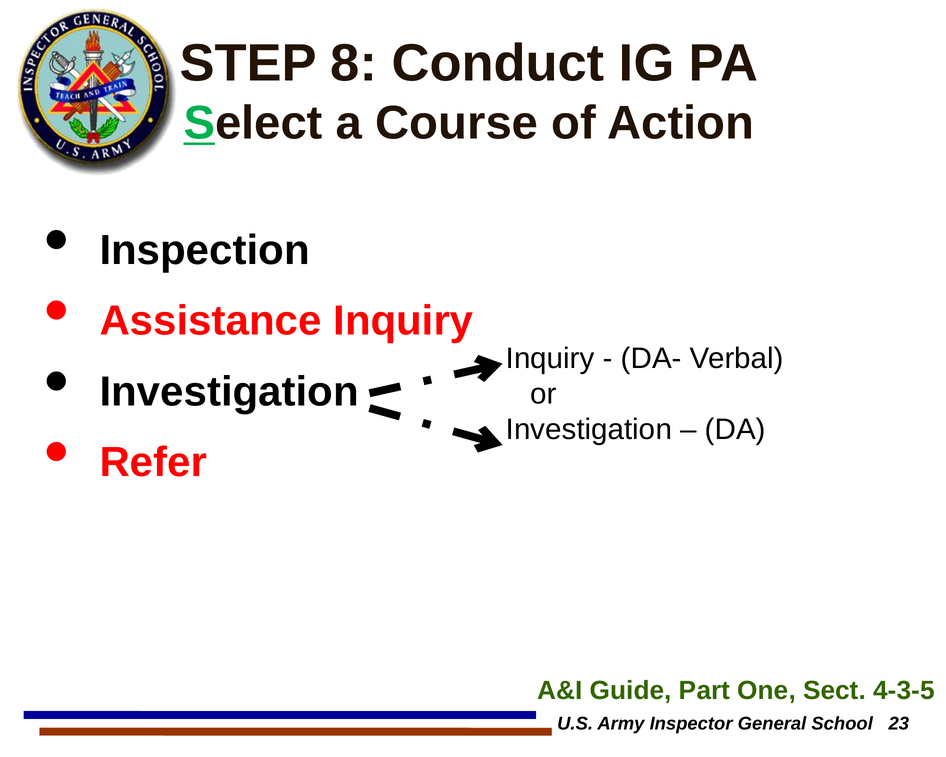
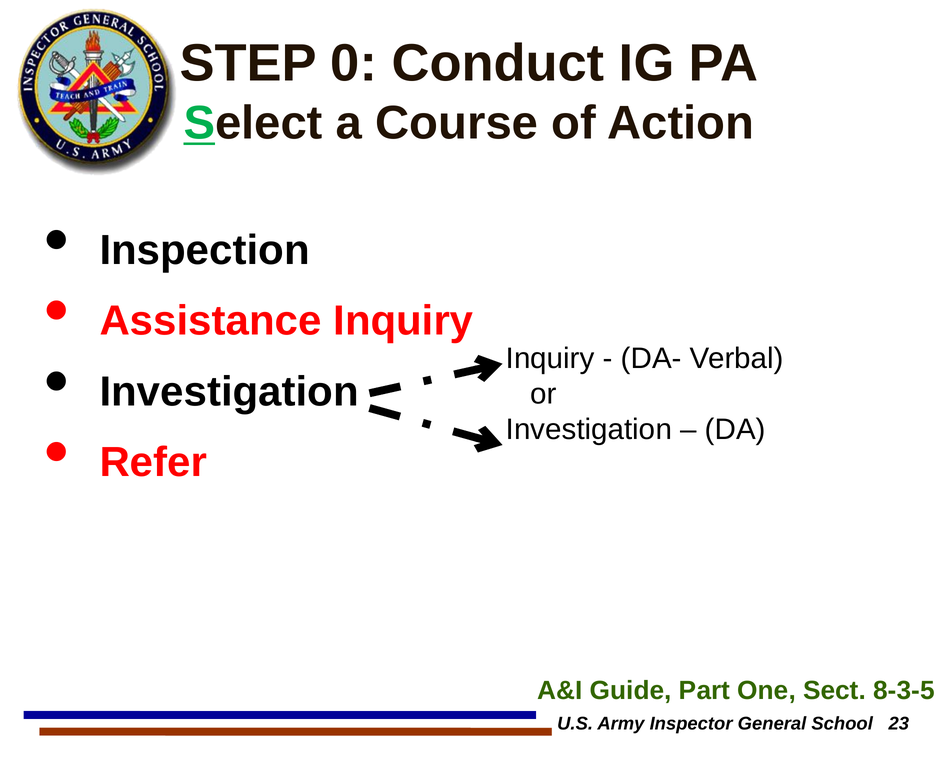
8: 8 -> 0
4-3-5: 4-3-5 -> 8-3-5
